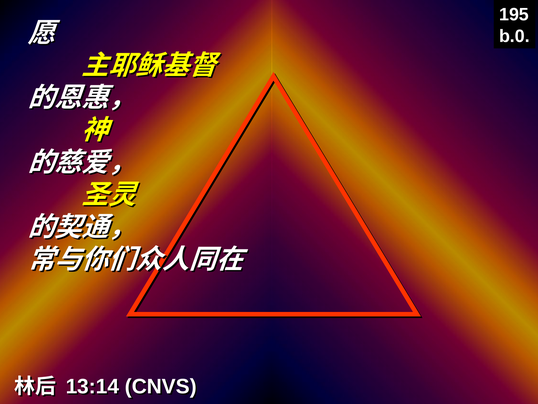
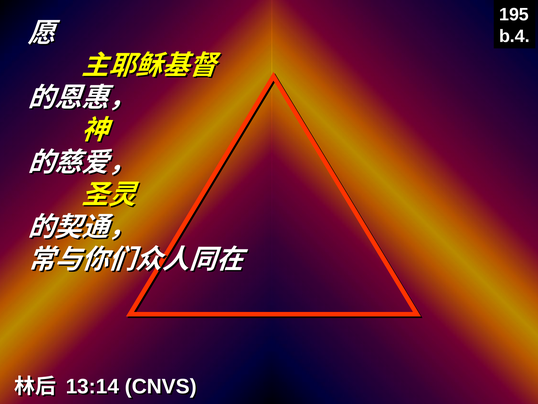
b.0: b.0 -> b.4
